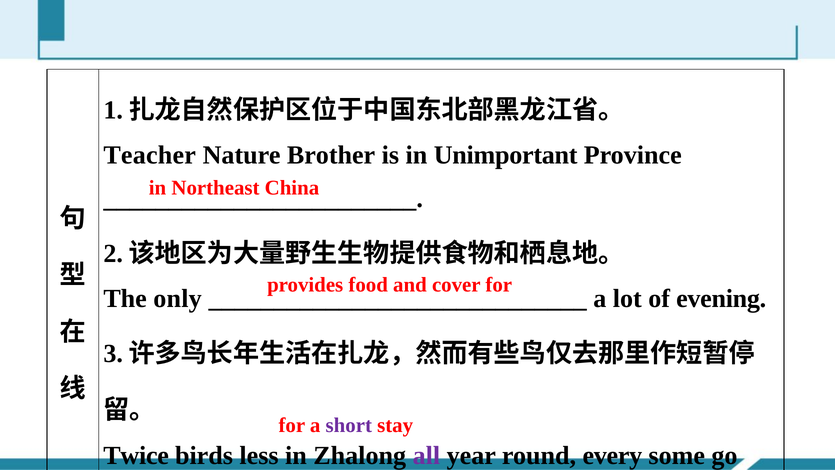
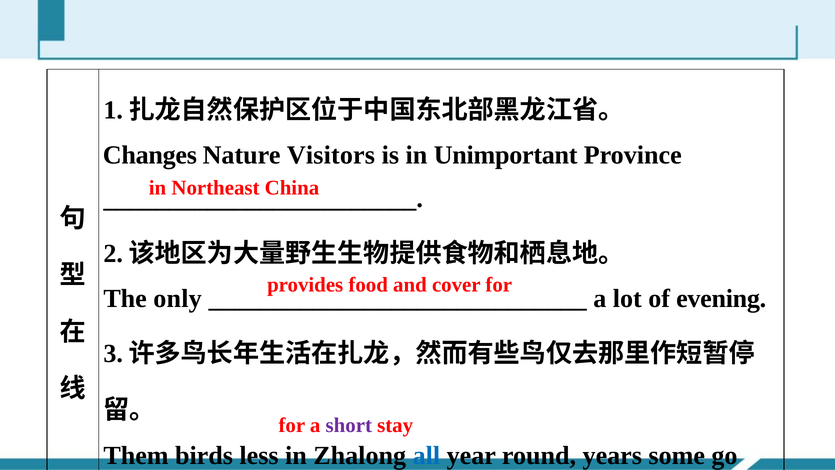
Teacher: Teacher -> Changes
Brother: Brother -> Visitors
Twice: Twice -> Them
all colour: purple -> blue
every: every -> years
